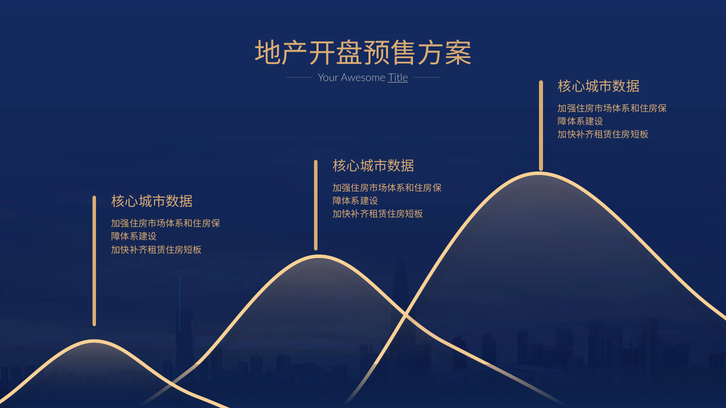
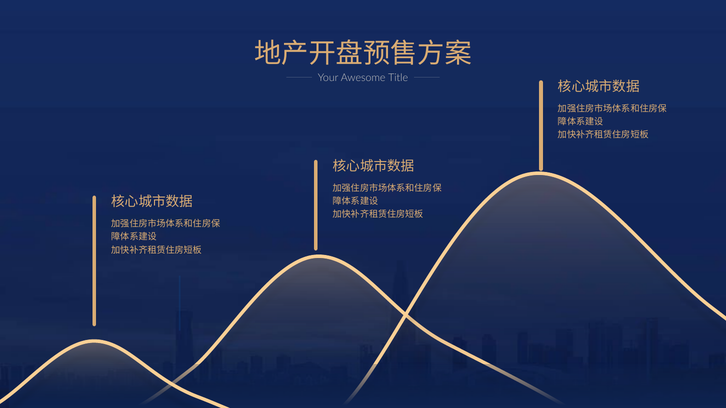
Title underline: present -> none
